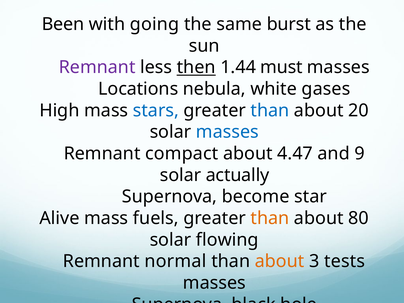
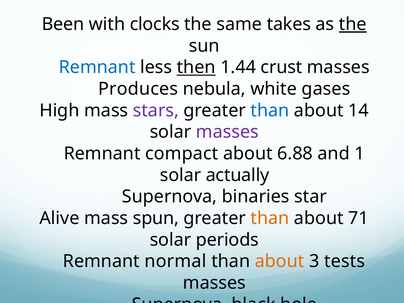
going: going -> clocks
burst: burst -> takes
the at (353, 24) underline: none -> present
Remnant at (97, 67) colour: purple -> blue
must: must -> crust
Locations: Locations -> Produces
stars colour: blue -> purple
20: 20 -> 14
masses at (227, 132) colour: blue -> purple
4.47: 4.47 -> 6.88
9: 9 -> 1
become: become -> binaries
fuels: fuels -> spun
80: 80 -> 71
flowing: flowing -> periods
